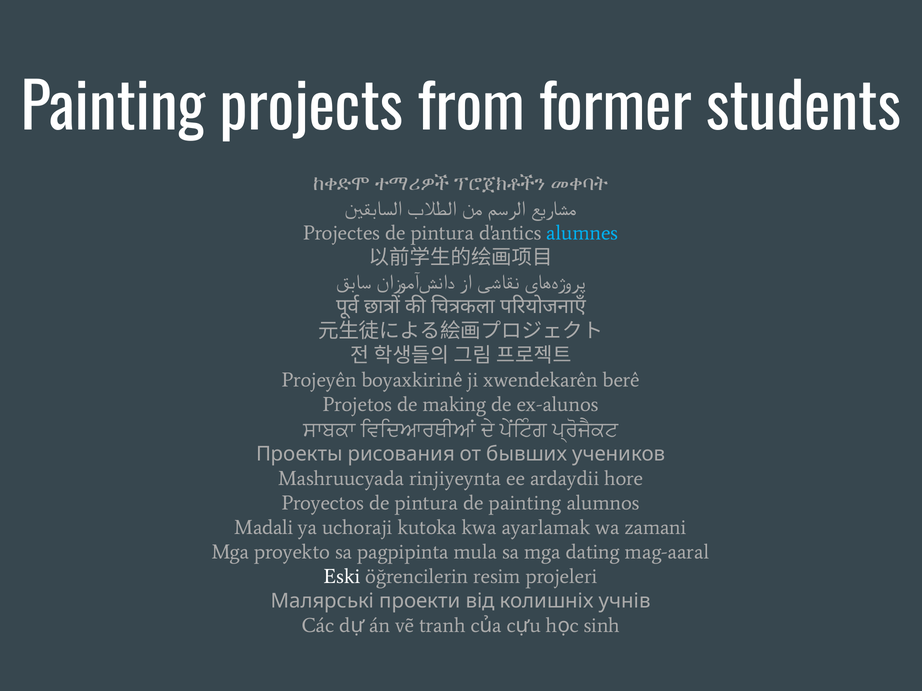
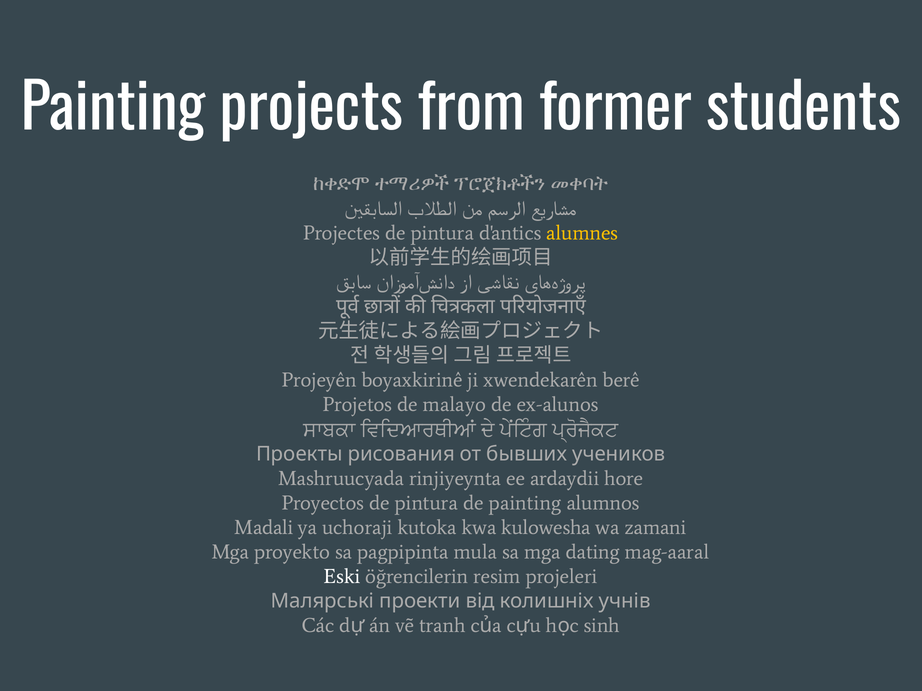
alumnes colour: light blue -> yellow
making: making -> malayo
ayarlamak: ayarlamak -> kulowesha
